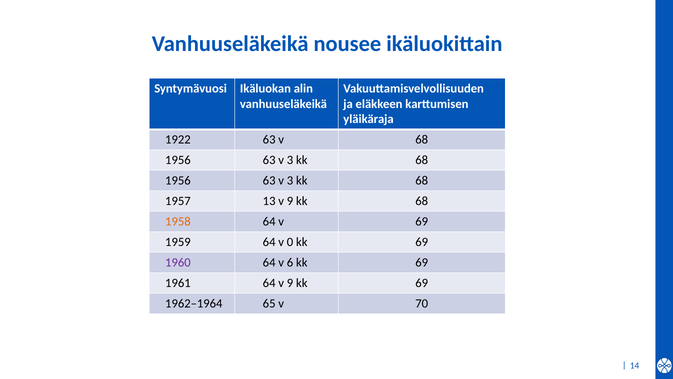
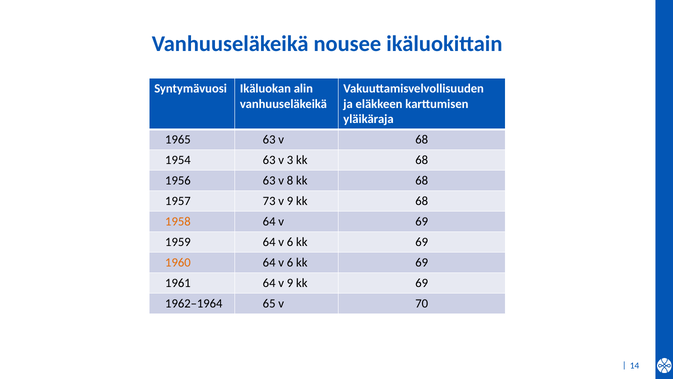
1922: 1922 -> 1965
1956 at (178, 160): 1956 -> 1954
3 at (290, 181): 3 -> 8
13: 13 -> 73
1959 64 v 0: 0 -> 6
1960 colour: purple -> orange
